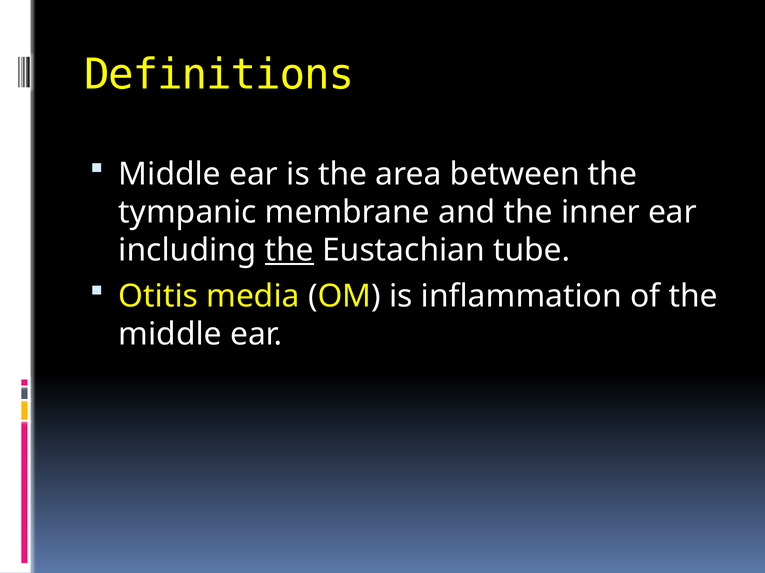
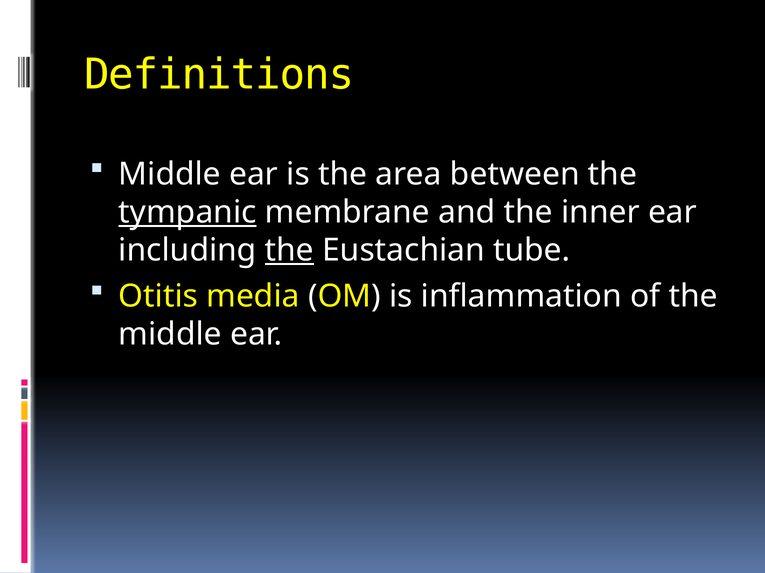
tympanic underline: none -> present
